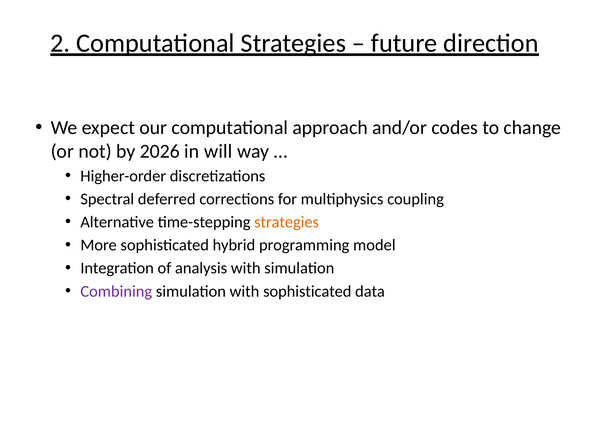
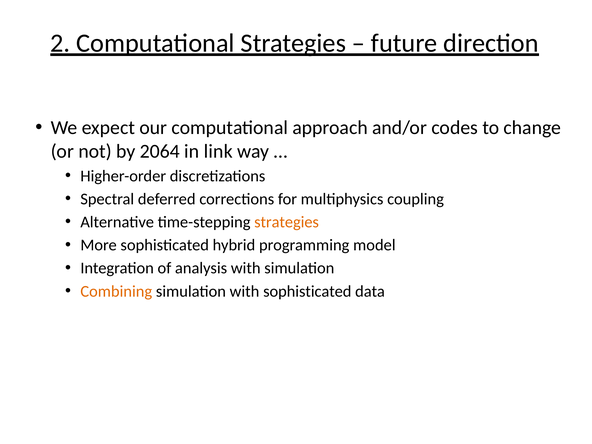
2026: 2026 -> 2064
will: will -> link
Combining colour: purple -> orange
